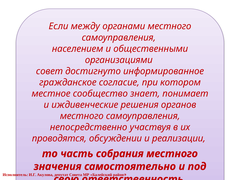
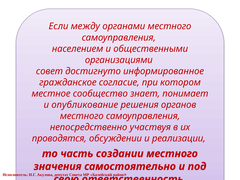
иждивенческие: иждивенческие -> опубликование
собрания: собрания -> создании
